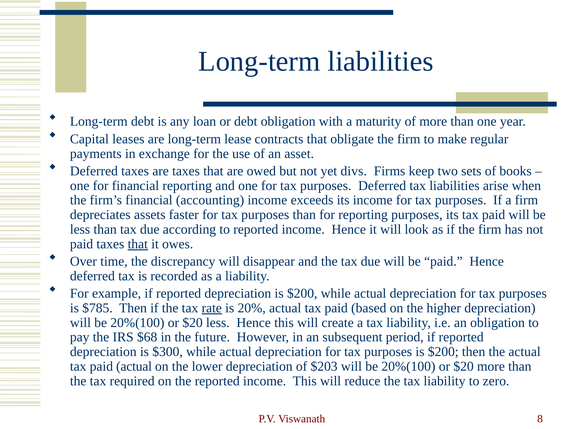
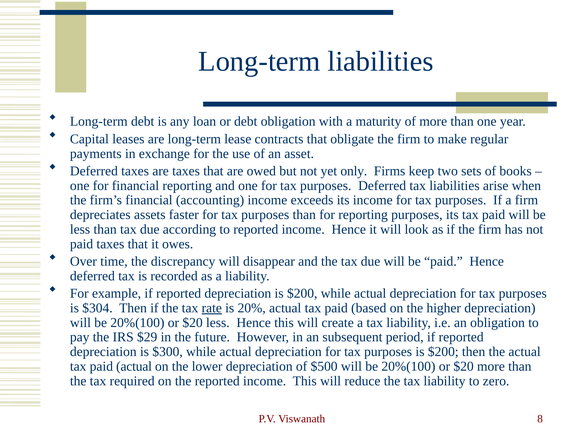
divs: divs -> only
that at (138, 244) underline: present -> none
$785: $785 -> $304
$68: $68 -> $29
$203: $203 -> $500
